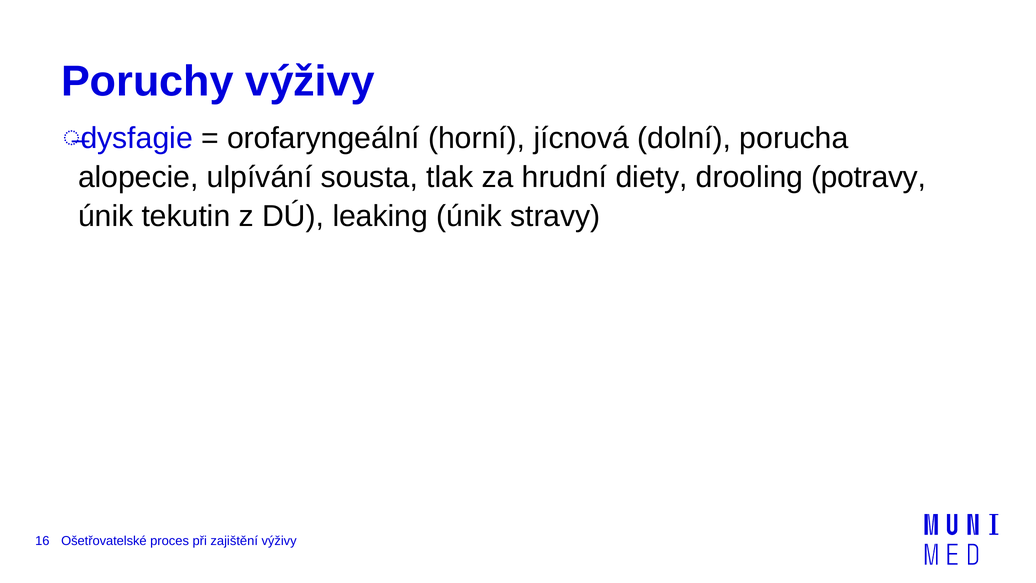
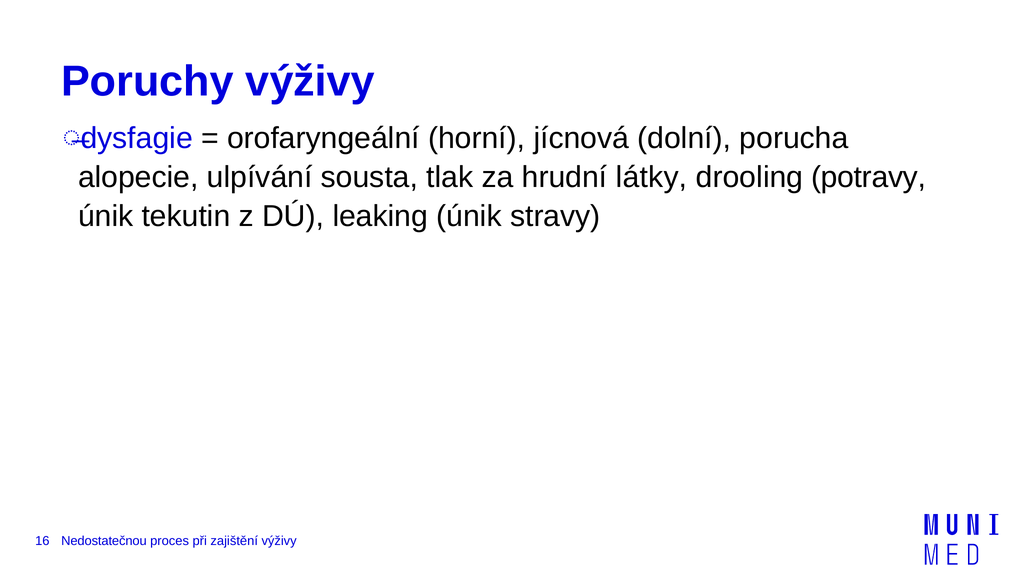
diety: diety -> látky
Ošetřovatelské: Ošetřovatelské -> Nedostatečnou
